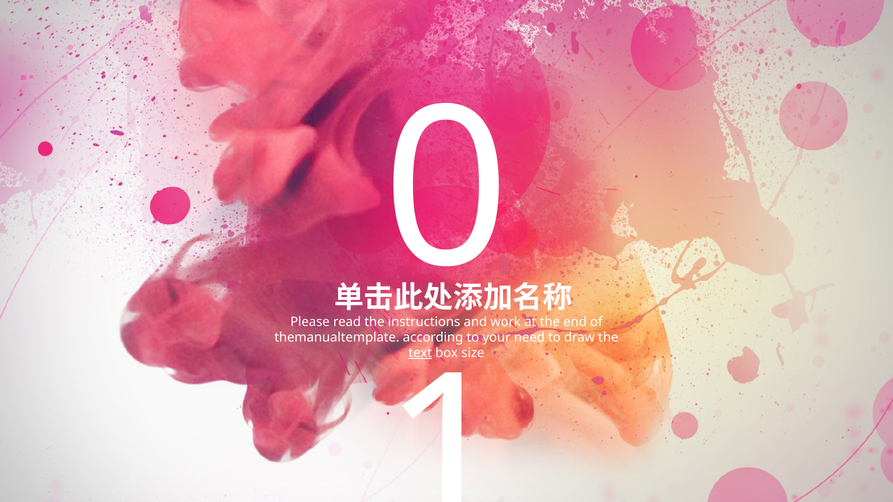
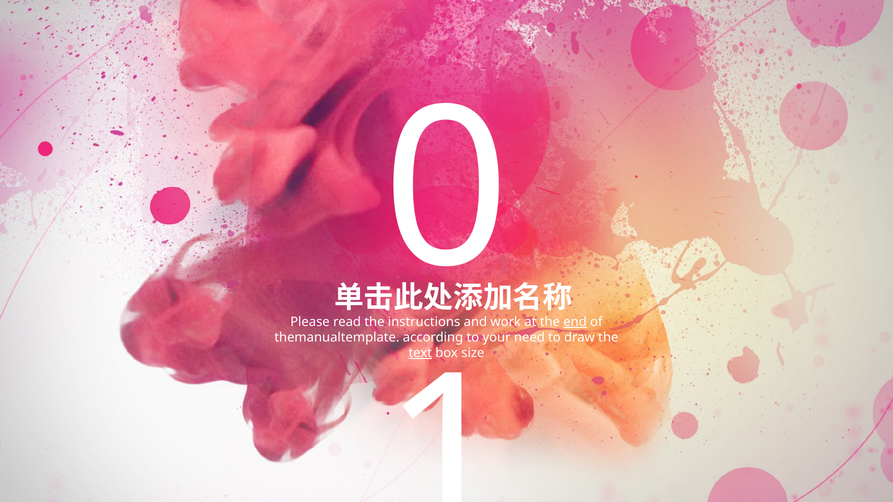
end underline: none -> present
